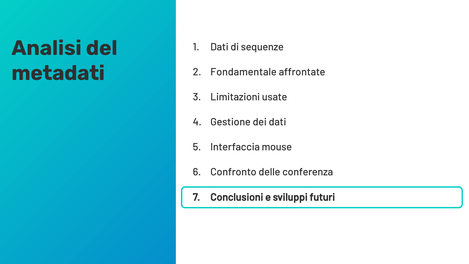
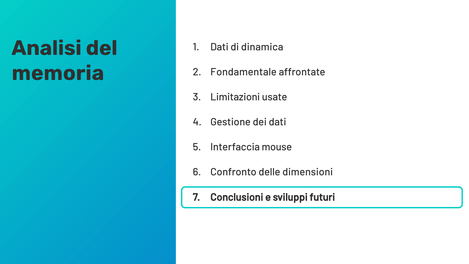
sequenze: sequenze -> dinamica
metadati: metadati -> memoria
conferenza: conferenza -> dimensioni
